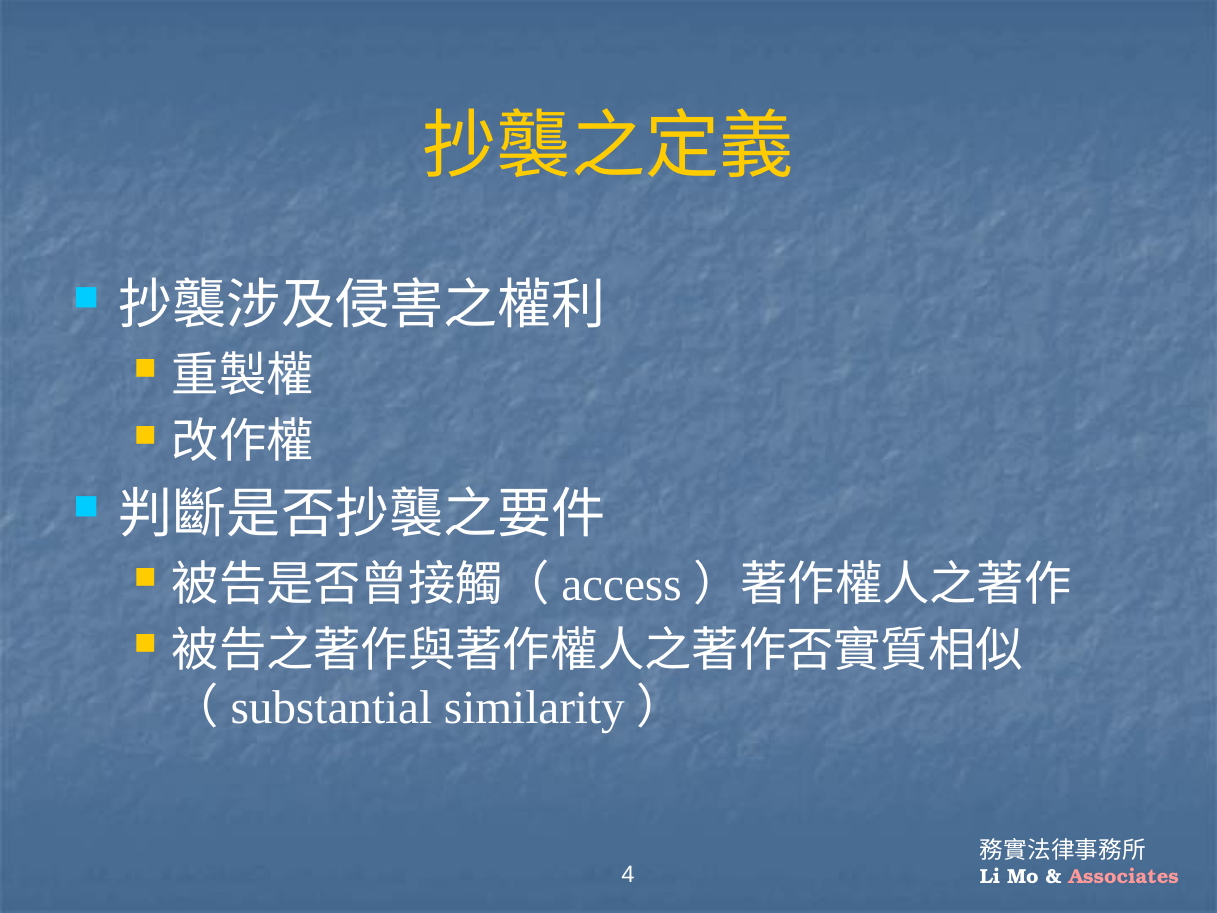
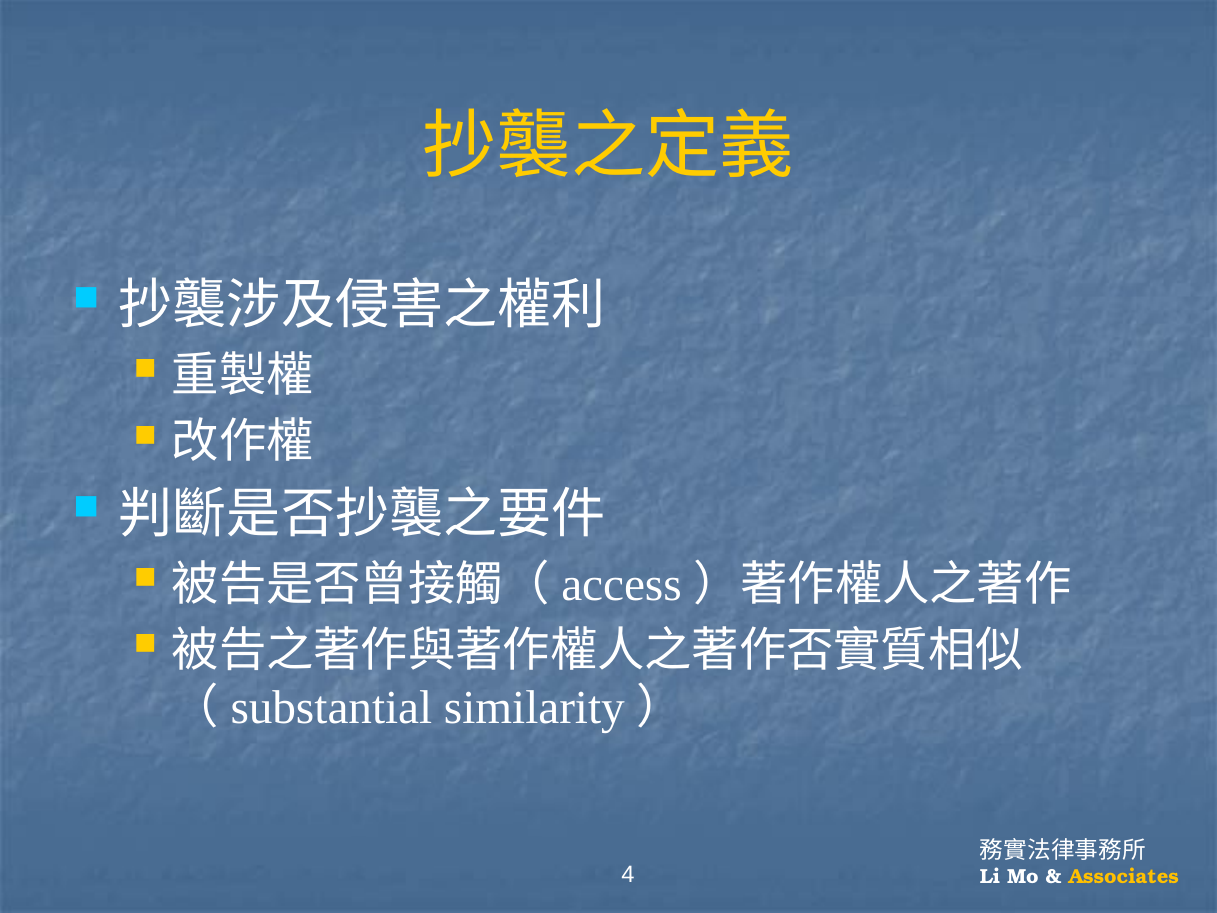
Associates colour: pink -> yellow
